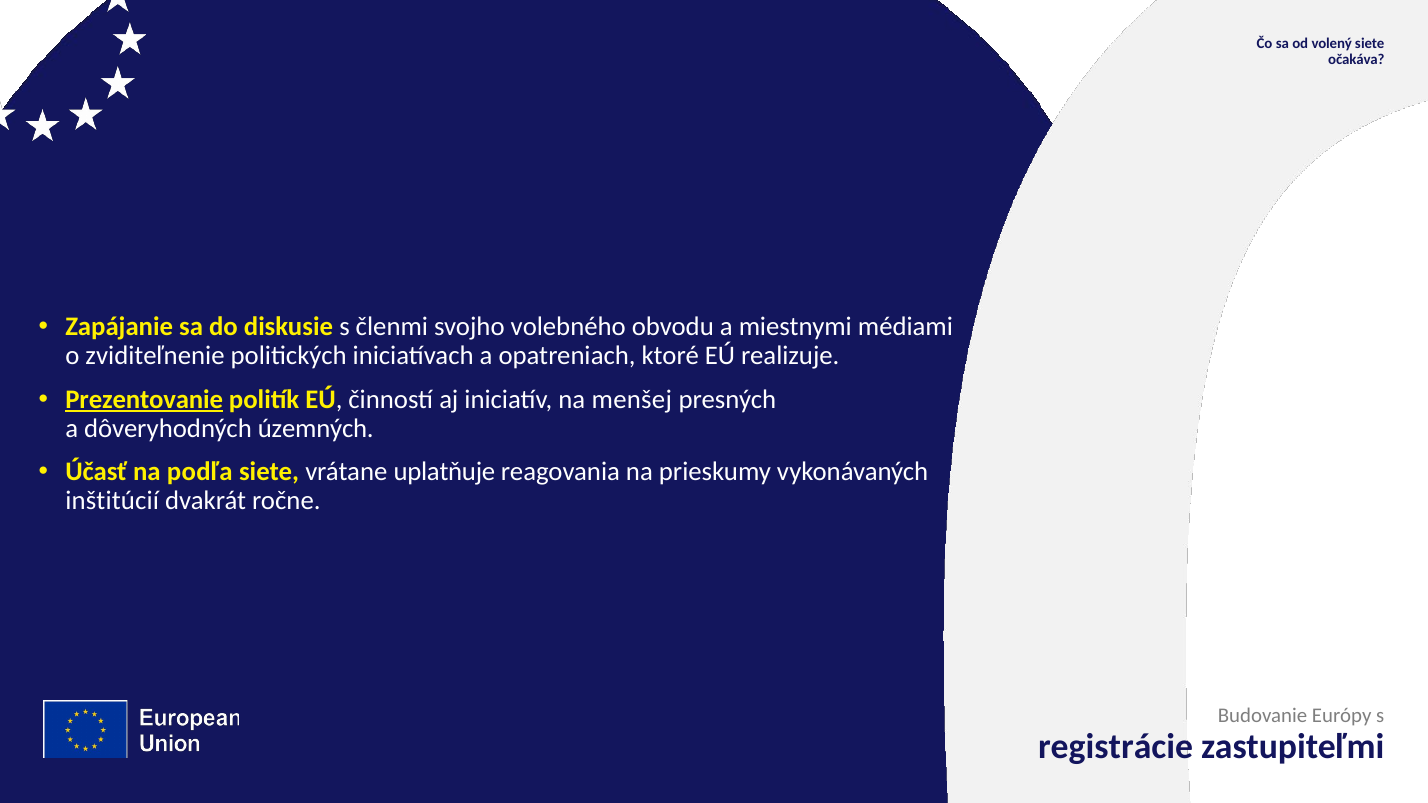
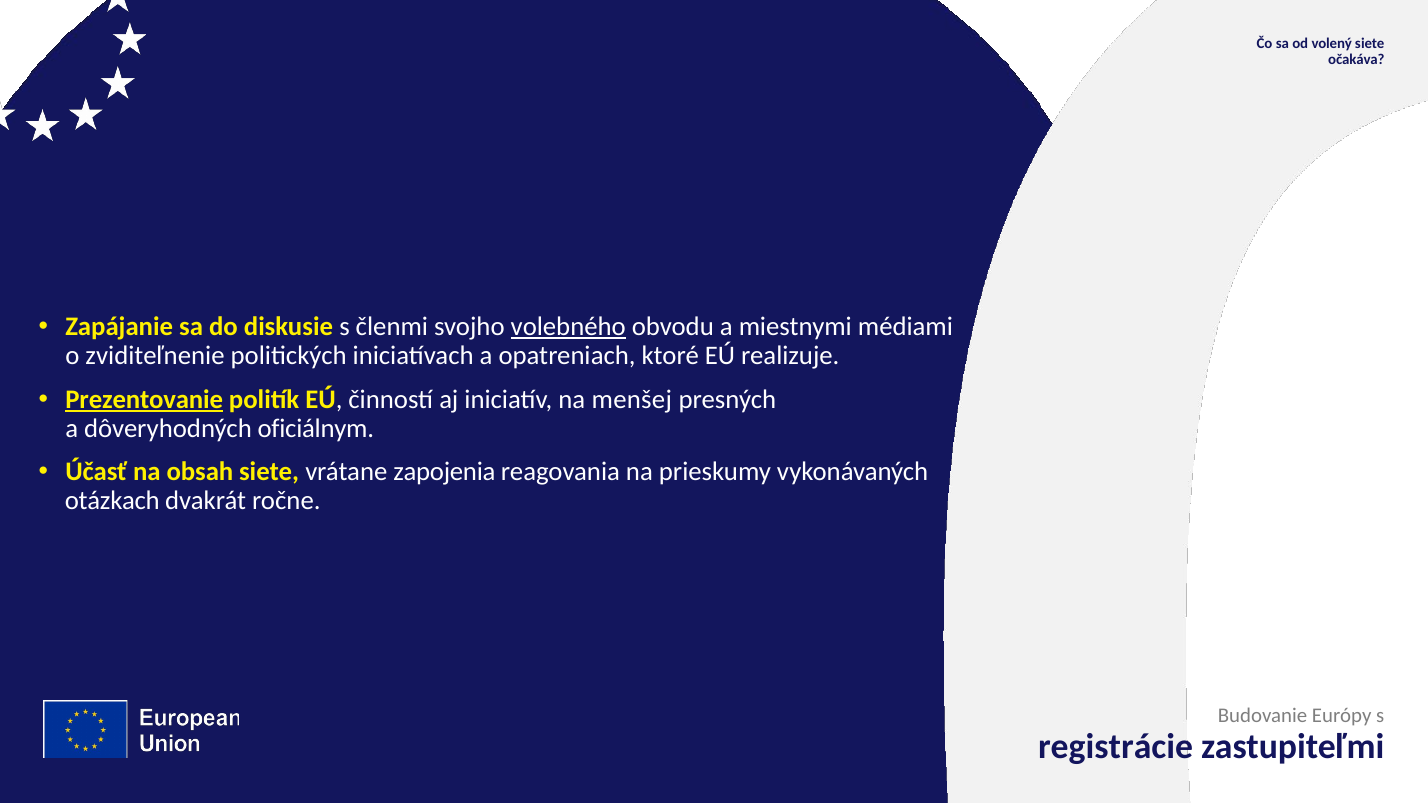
volebného underline: none -> present
územných: územných -> oficiálnym
podľa: podľa -> obsah
uplatňuje: uplatňuje -> zapojenia
inštitúcií: inštitúcií -> otázkach
